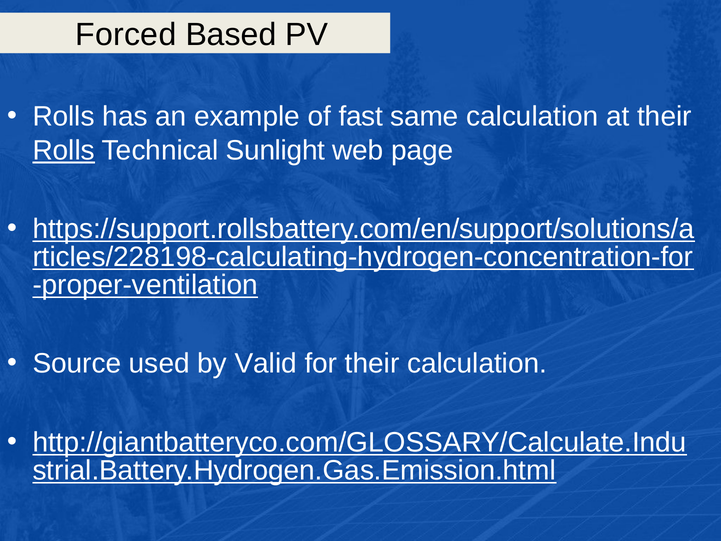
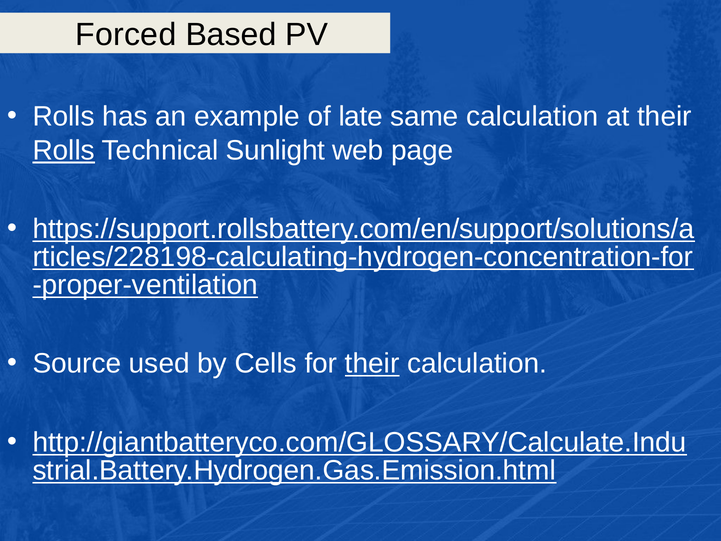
fast: fast -> late
Valid: Valid -> Cells
their at (372, 364) underline: none -> present
